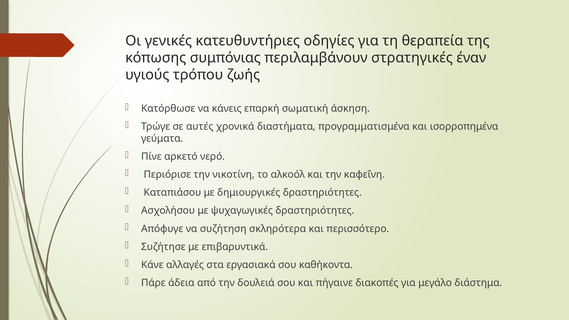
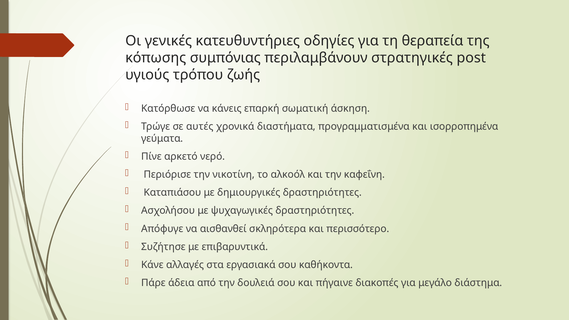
έναν: έναν -> post
συζήτηση: συζήτηση -> αισθανθεί
